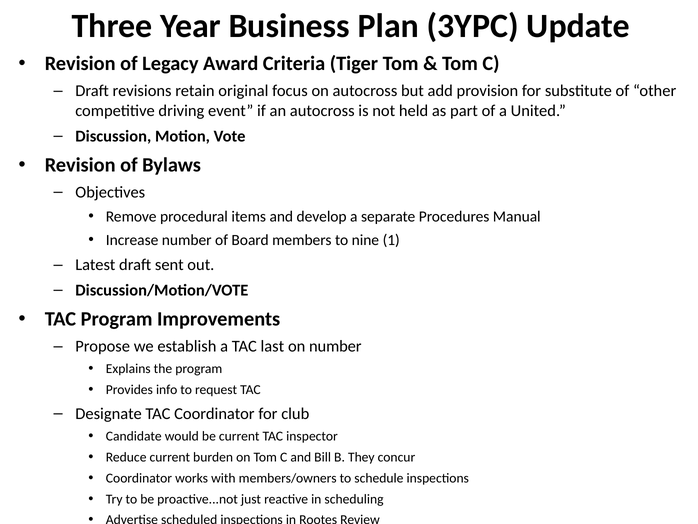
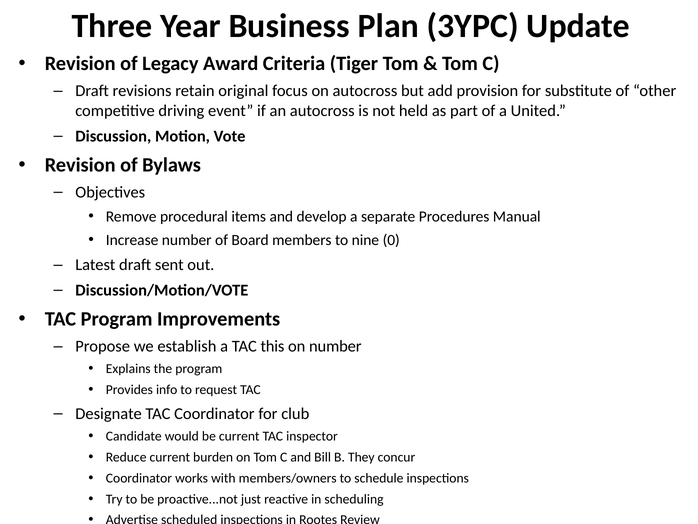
1: 1 -> 0
last: last -> this
